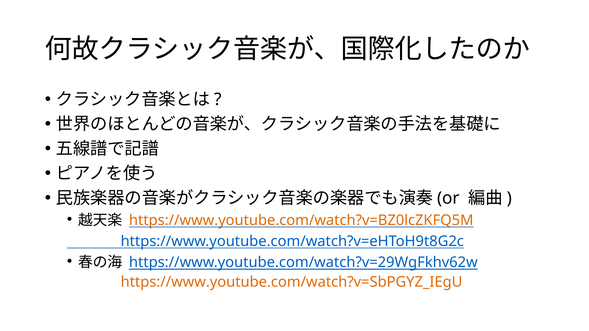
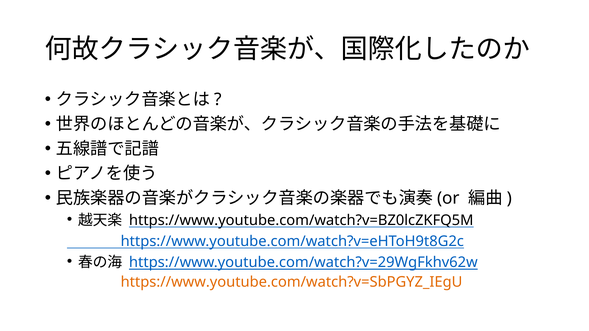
https://www.youtube.com/watch?v=BZ0lcZKFQ5M colour: orange -> black
